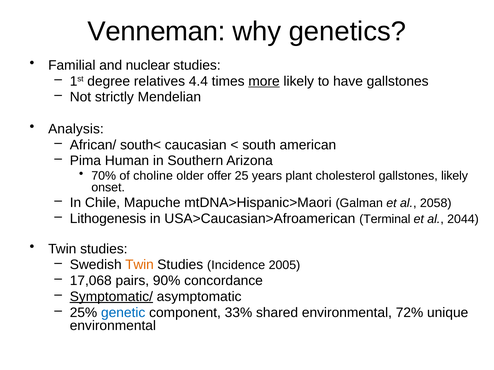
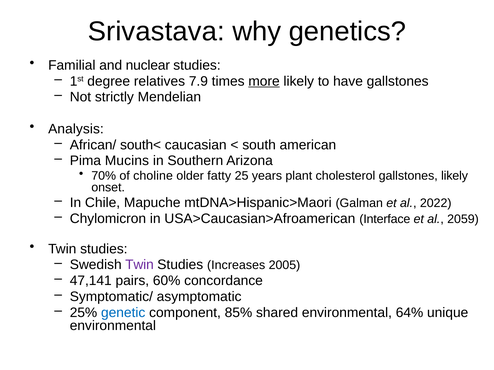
Venneman: Venneman -> Srivastava
4.4: 4.4 -> 7.9
Human: Human -> Mucins
offer: offer -> fatty
2058: 2058 -> 2022
Lithogenesis: Lithogenesis -> Chylomicron
Terminal: Terminal -> Interface
2044: 2044 -> 2059
Twin at (139, 265) colour: orange -> purple
Incidence: Incidence -> Increases
17,068: 17,068 -> 47,141
90%: 90% -> 60%
Symptomatic/ underline: present -> none
33%: 33% -> 85%
72%: 72% -> 64%
